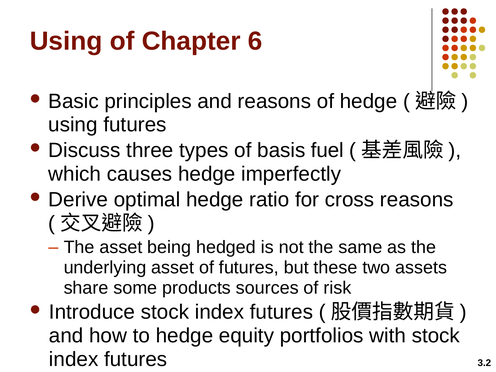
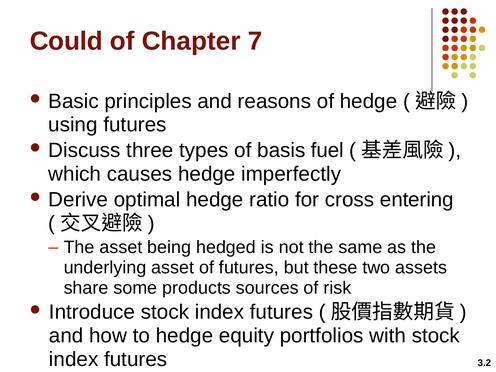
Using at (66, 41): Using -> Could
6: 6 -> 7
cross reasons: reasons -> entering
